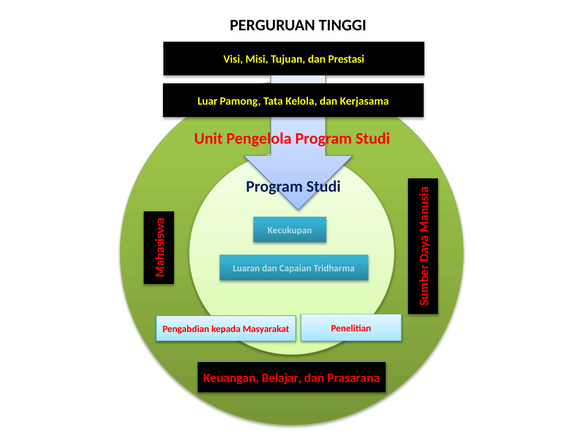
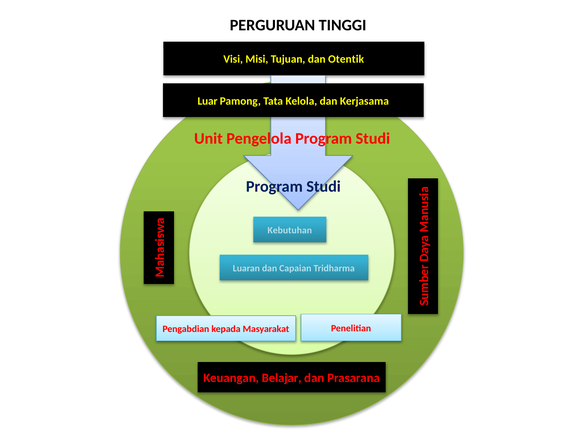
Prestasi: Prestasi -> Otentik
Kecukupan: Kecukupan -> Kebutuhan
